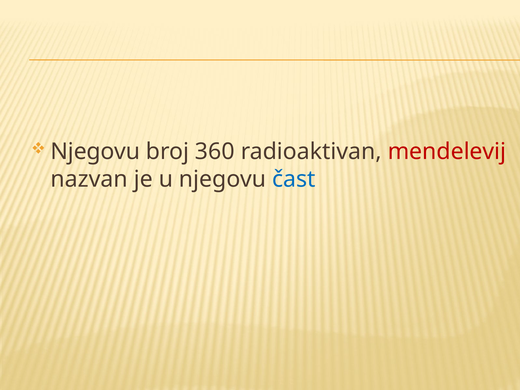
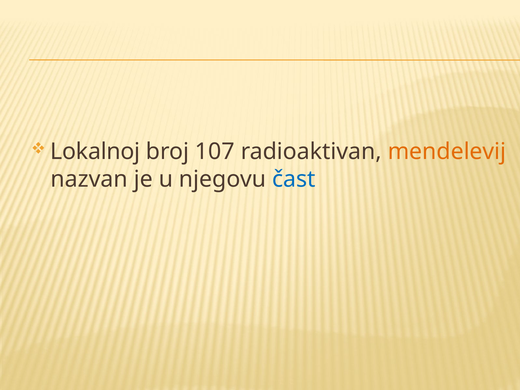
Njegovu at (95, 152): Njegovu -> Lokalnoj
360: 360 -> 107
mendelevij colour: red -> orange
